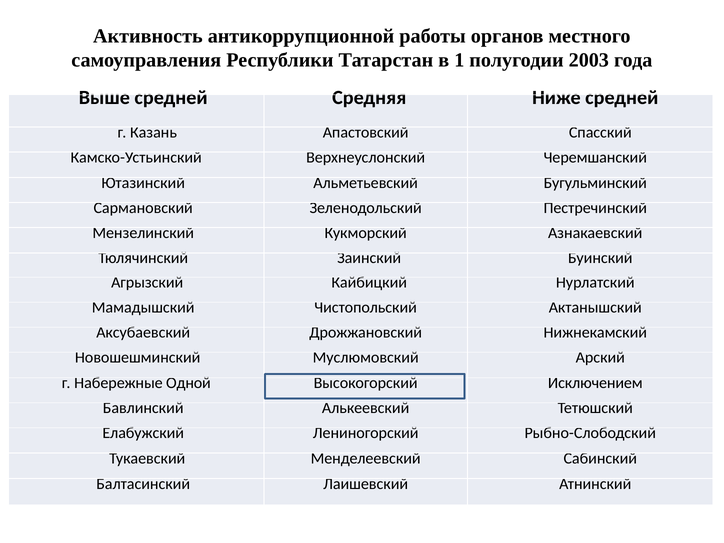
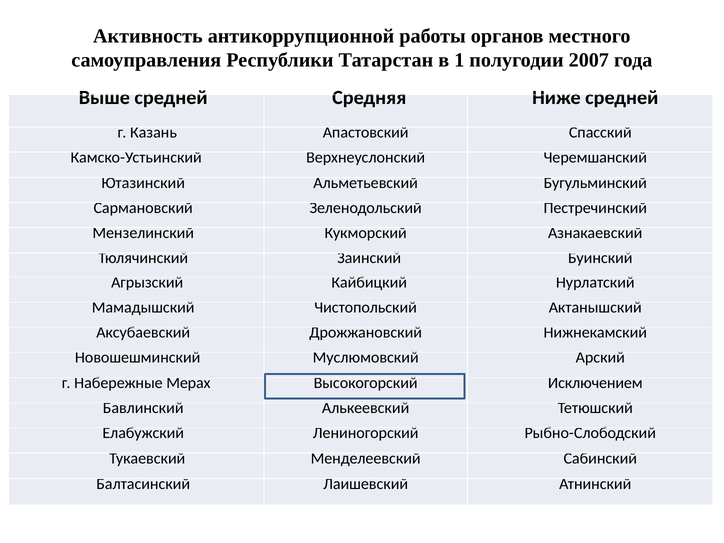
2003: 2003 -> 2007
Одной: Одной -> Мерах
